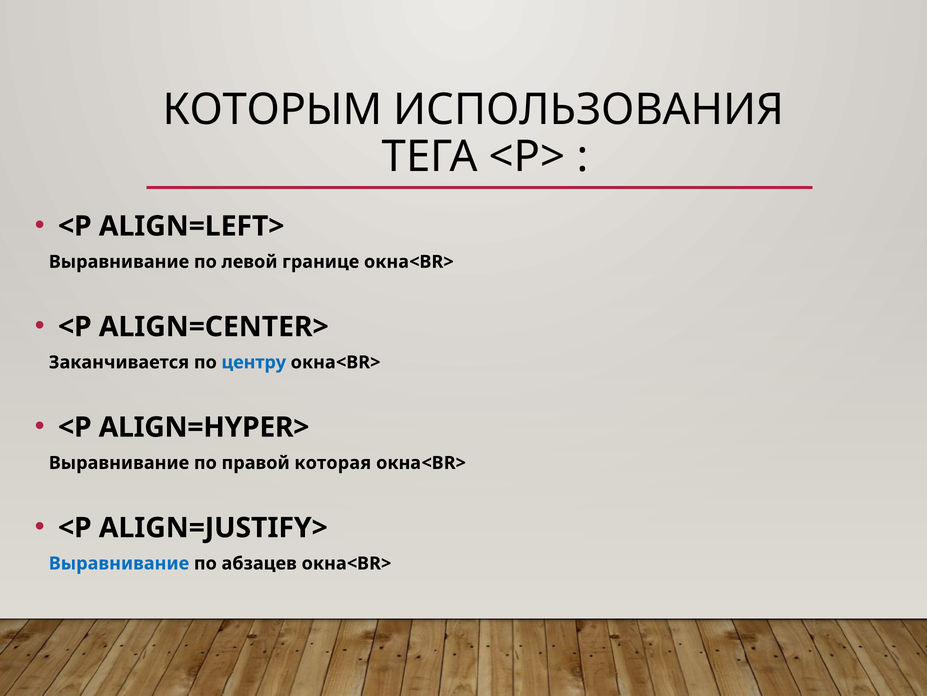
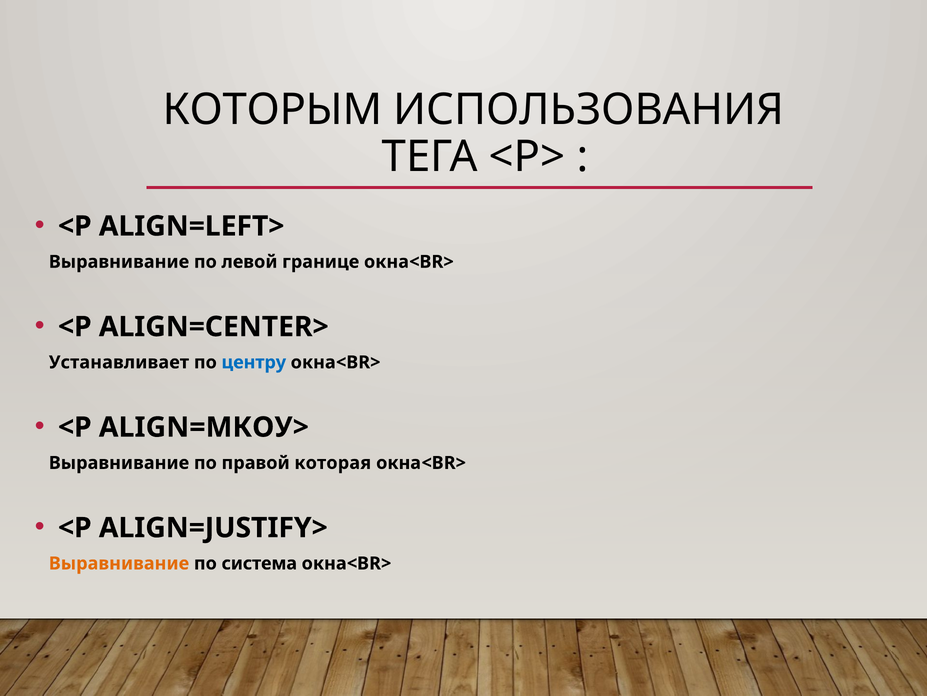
Заканчивается: Заканчивается -> Устанавливает
ALIGN=HYPER>: ALIGN=HYPER> -> ALIGN=МКОУ>
Выравнивание at (119, 563) colour: blue -> orange
абзацев: абзацев -> система
